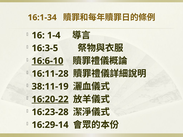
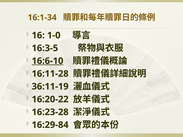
1-4: 1-4 -> 1-0
38:11-19: 38:11-19 -> 36:11-19
16:20-22 underline: present -> none
16:29-14: 16:29-14 -> 16:29-84
